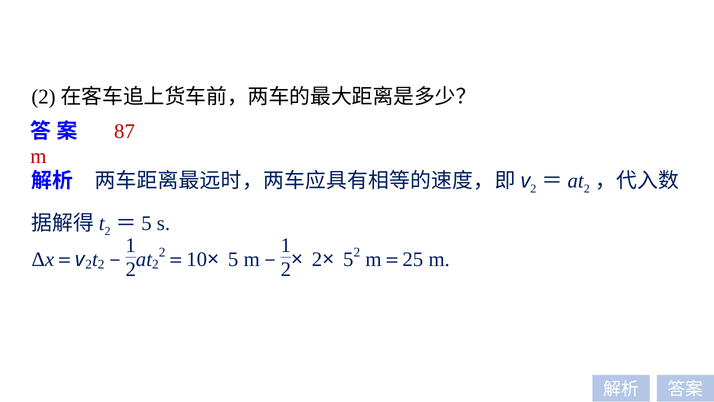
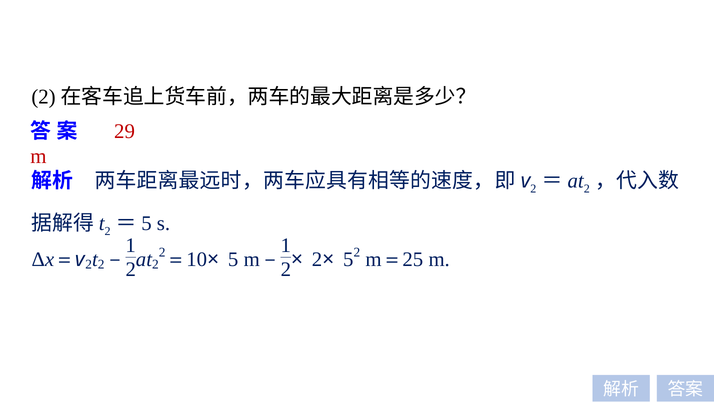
87: 87 -> 29
